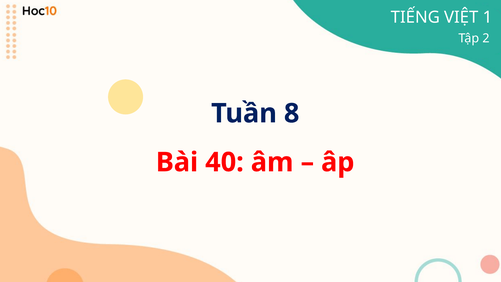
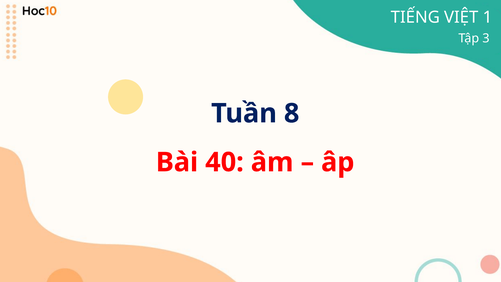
2: 2 -> 3
